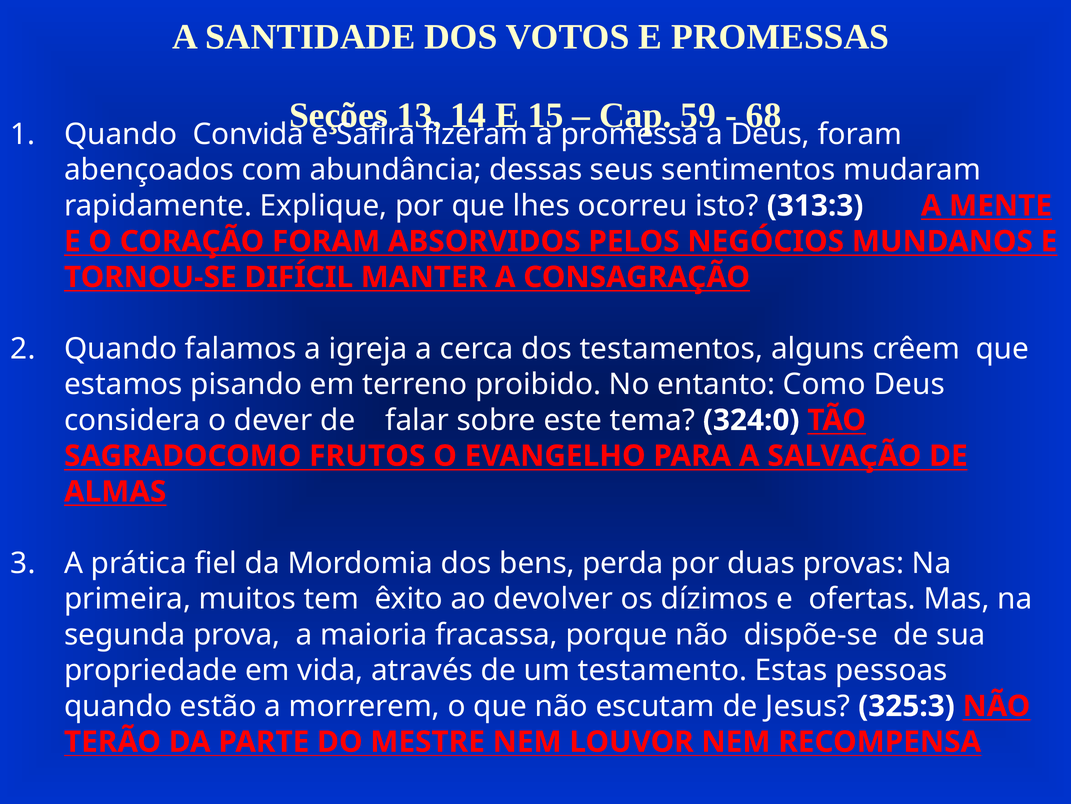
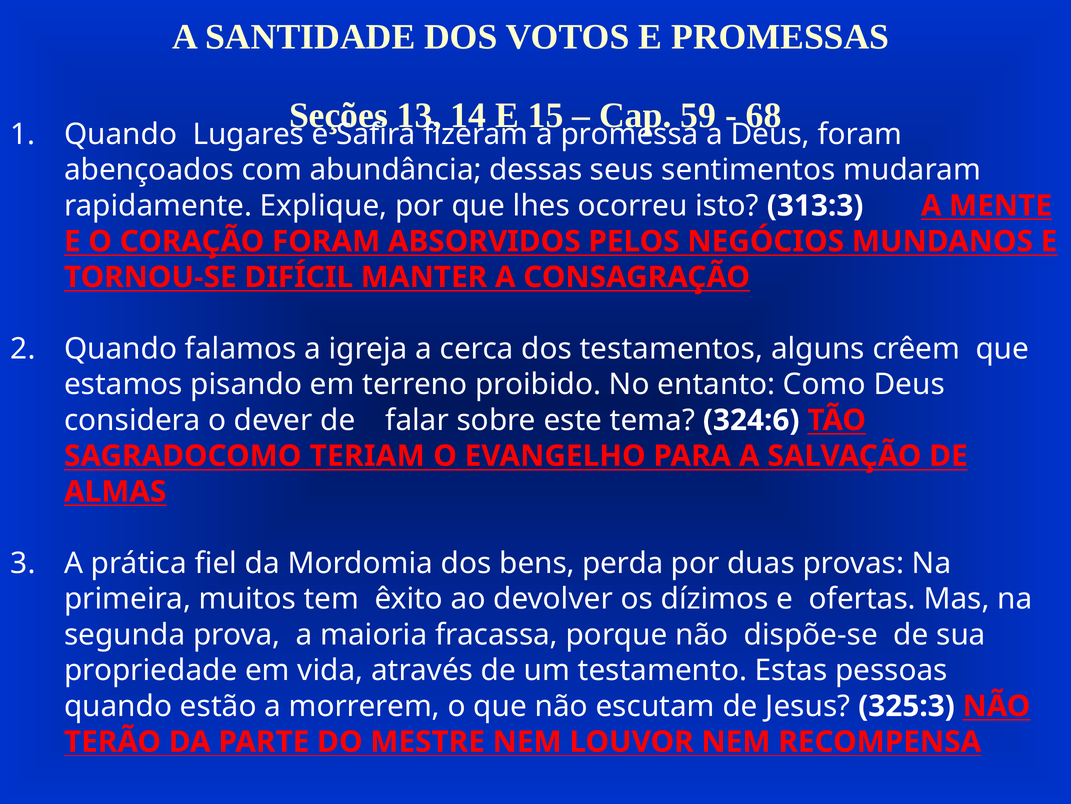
Convida: Convida -> Lugares
324:0: 324:0 -> 324:6
FRUTOS: FRUTOS -> TERIAM
